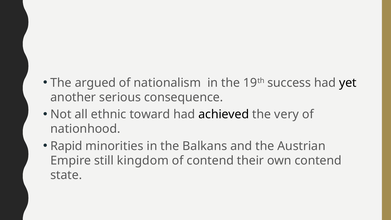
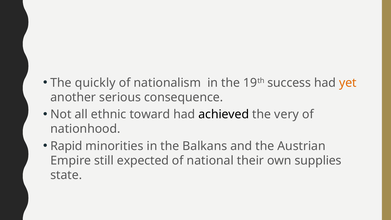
argued: argued -> quickly
yet colour: black -> orange
kingdom: kingdom -> expected
of contend: contend -> national
own contend: contend -> supplies
